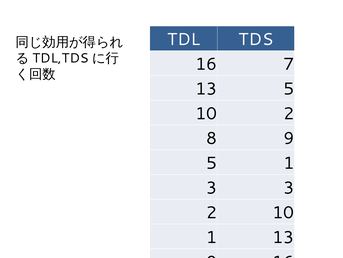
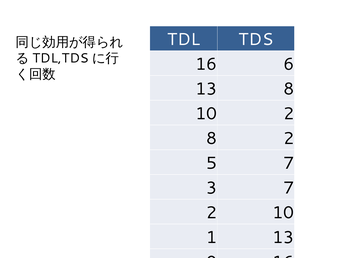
7: 7 -> 6
13 5: 5 -> 8
8 9: 9 -> 2
5 1: 1 -> 7
3 3: 3 -> 7
